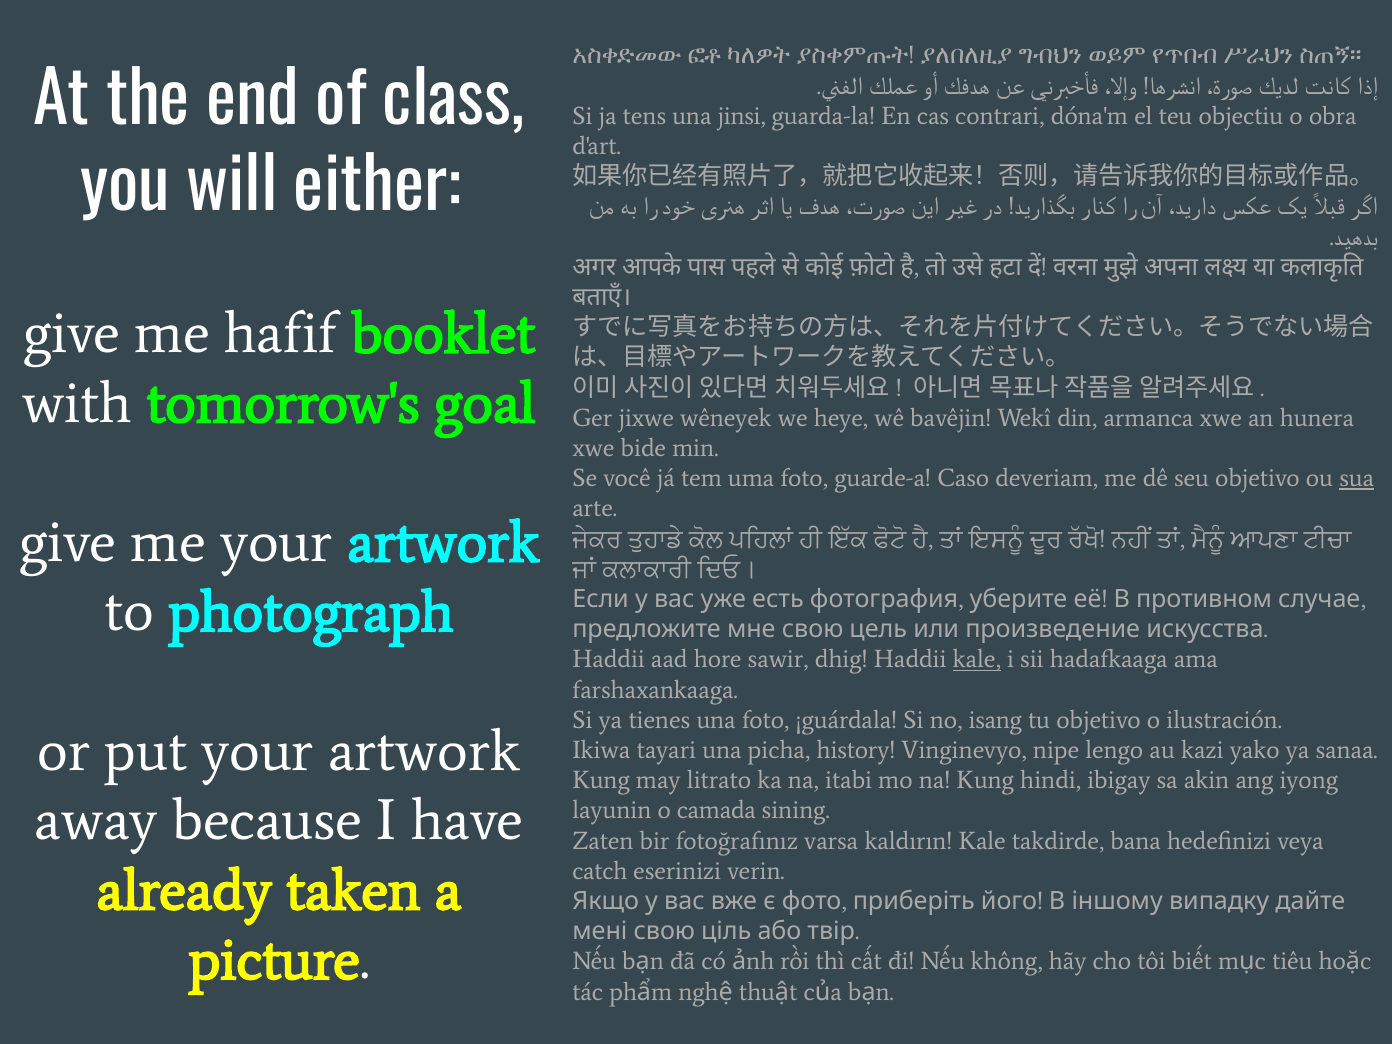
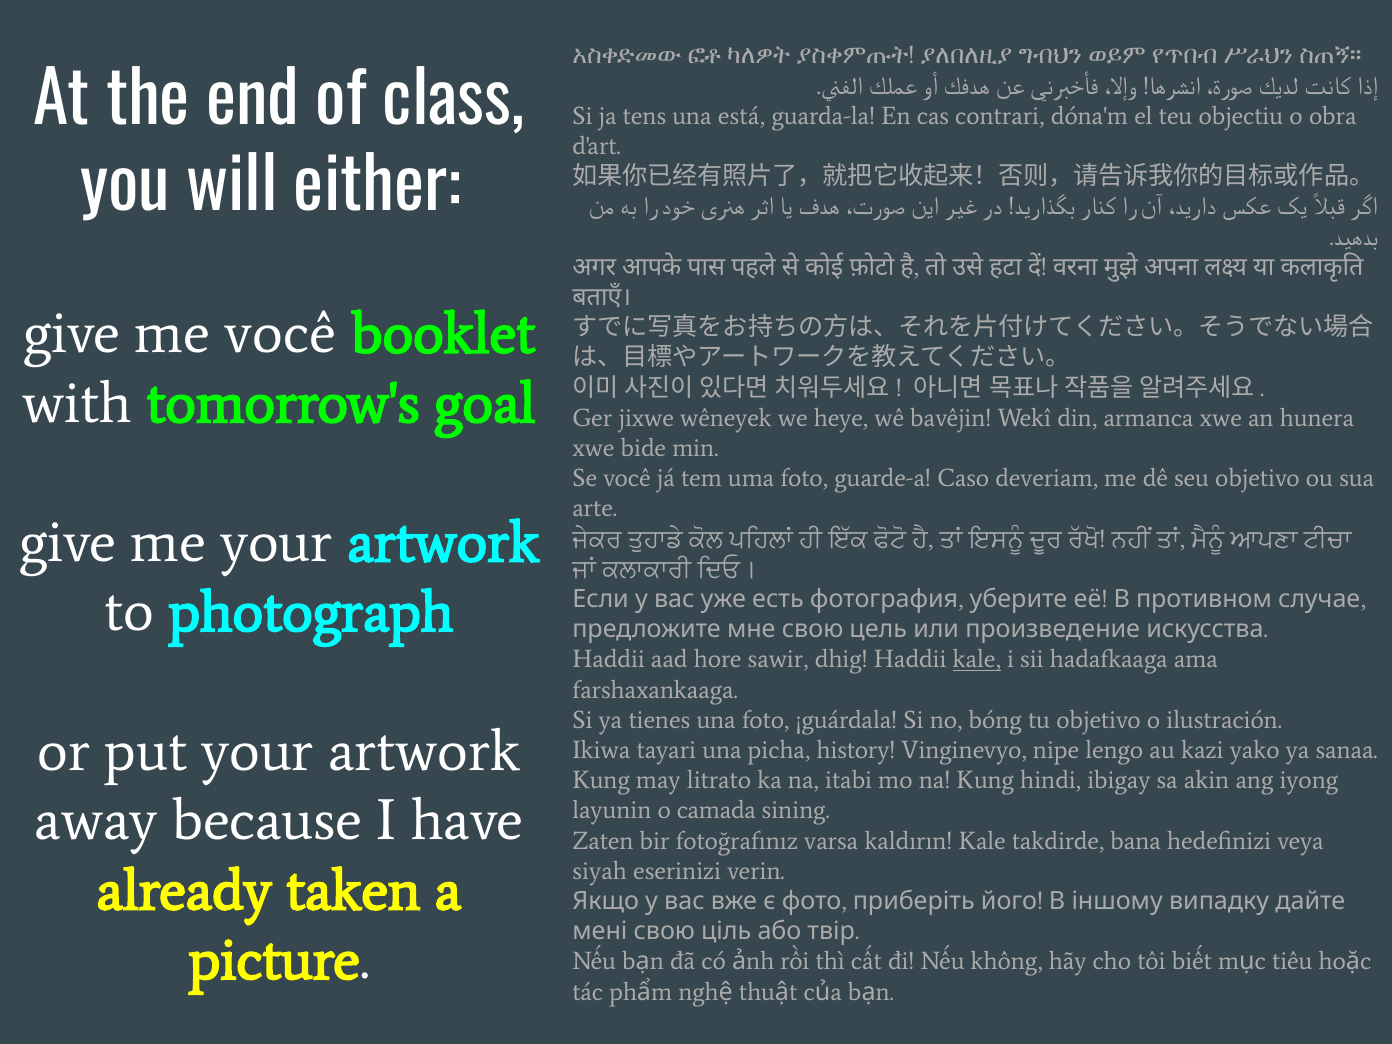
jinsi: jinsi -> está
me hafif: hafif -> você
sua underline: present -> none
isang: isang -> bóng
catch: catch -> siyah
